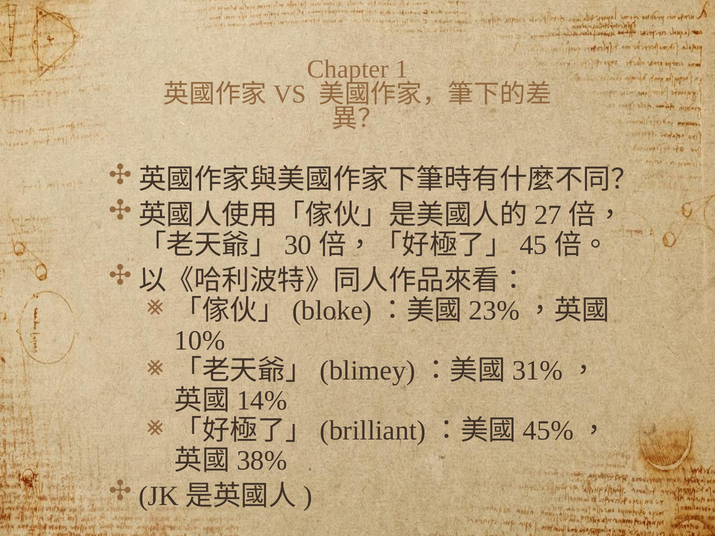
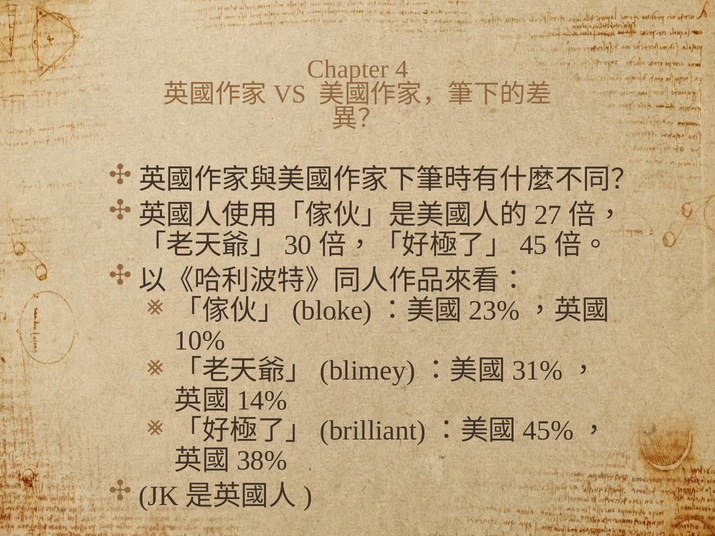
1: 1 -> 4
